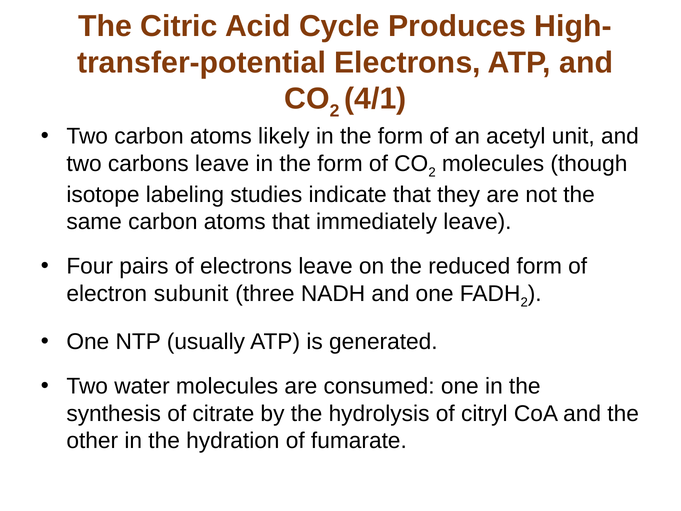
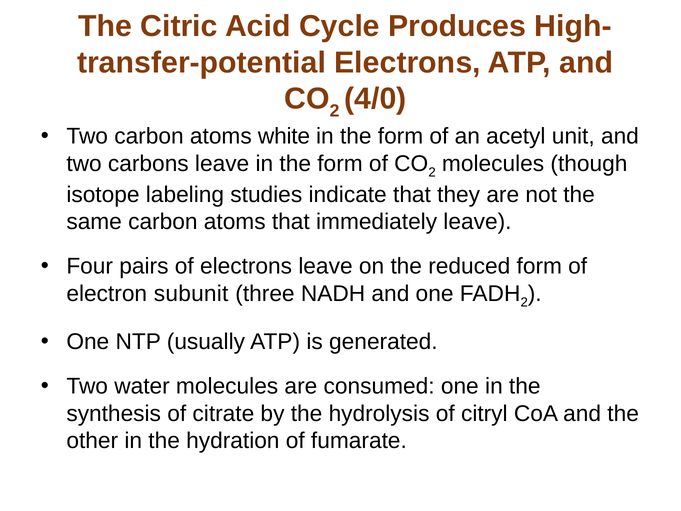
4/1: 4/1 -> 4/0
likely: likely -> white
